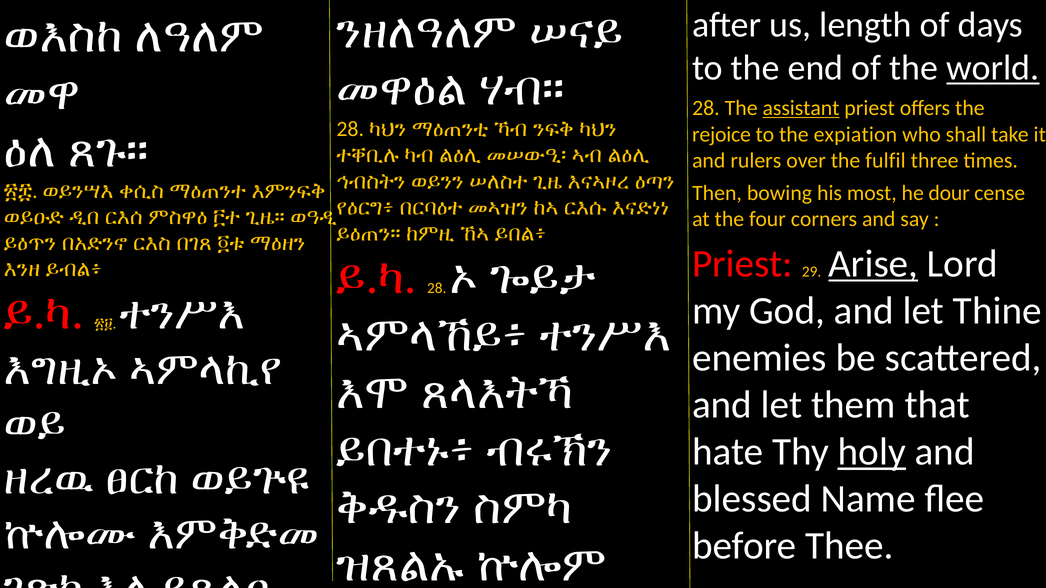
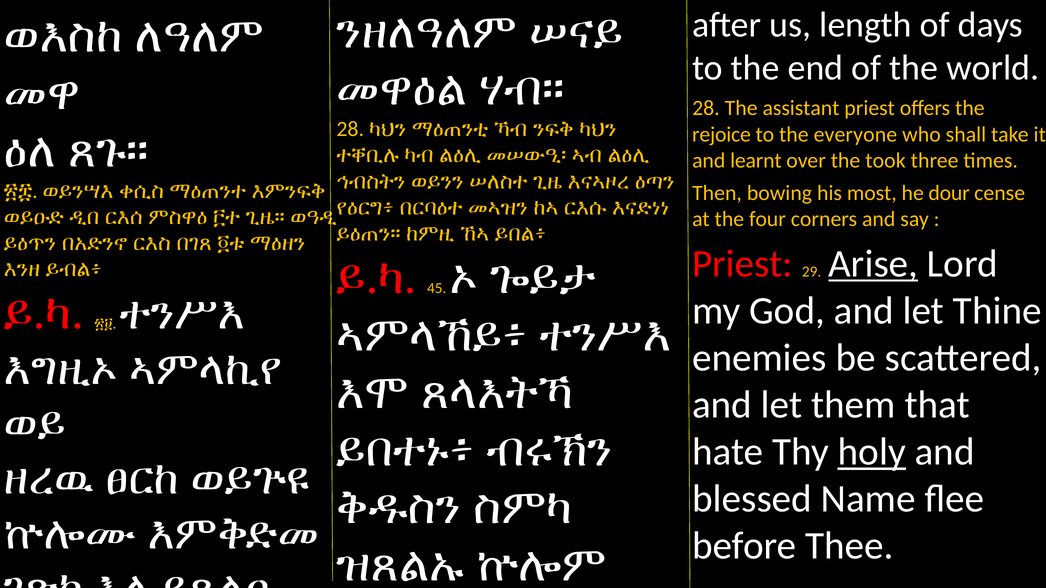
world underline: present -> none
assistant underline: present -> none
expiation: expiation -> everyone
rulers: rulers -> learnt
fulfil: fulfil -> took
ይ.ካ 28: 28 -> 45
